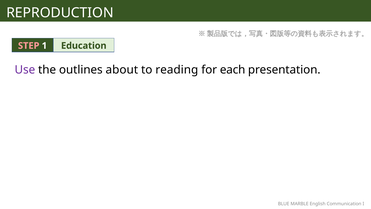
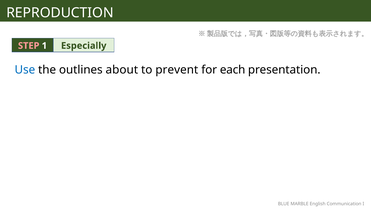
Education: Education -> Especially
Use colour: purple -> blue
reading: reading -> prevent
